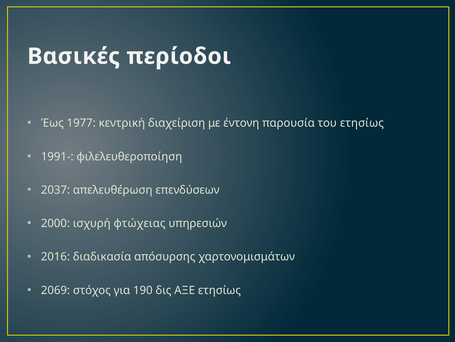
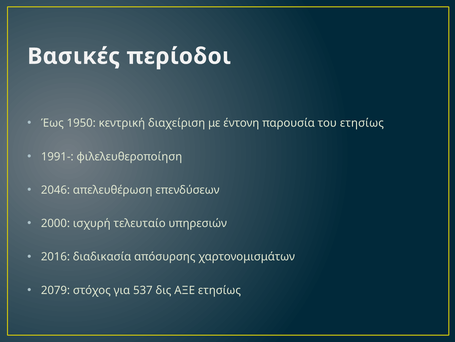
1977: 1977 -> 1950
2037: 2037 -> 2046
φτώχειας: φτώχειας -> τελευταίο
2069: 2069 -> 2079
190: 190 -> 537
